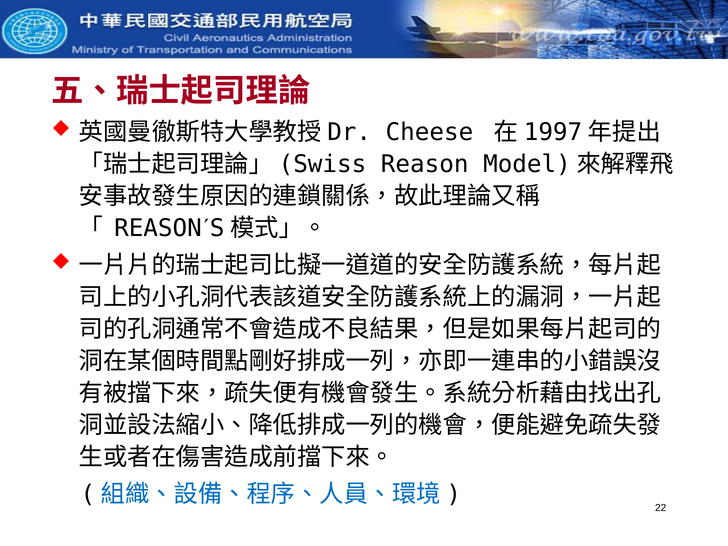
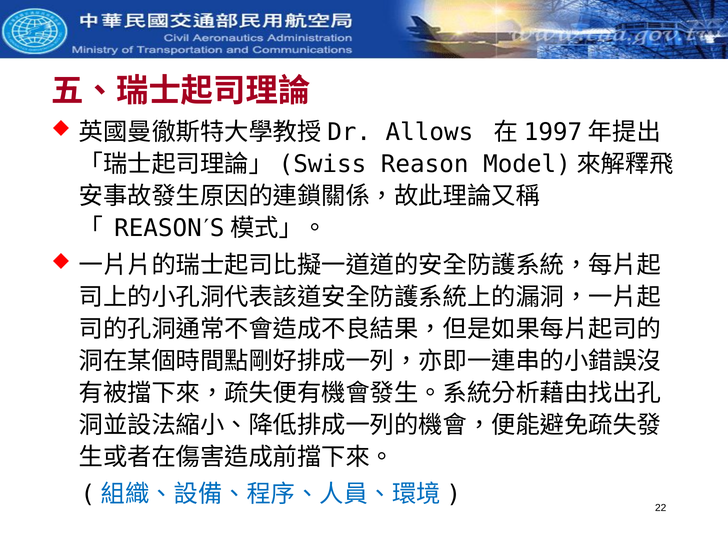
Cheese: Cheese -> Allows
